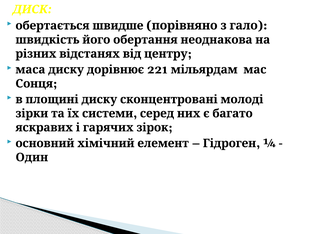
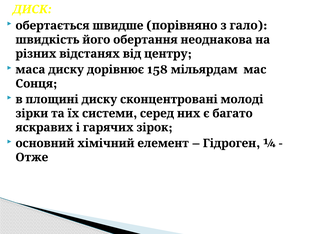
221: 221 -> 158
Один: Один -> Отже
